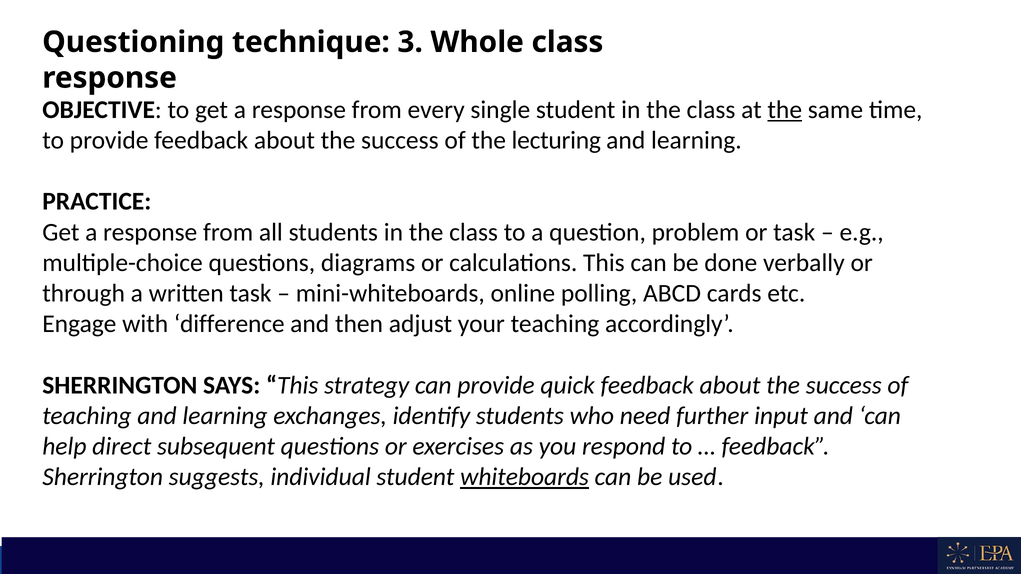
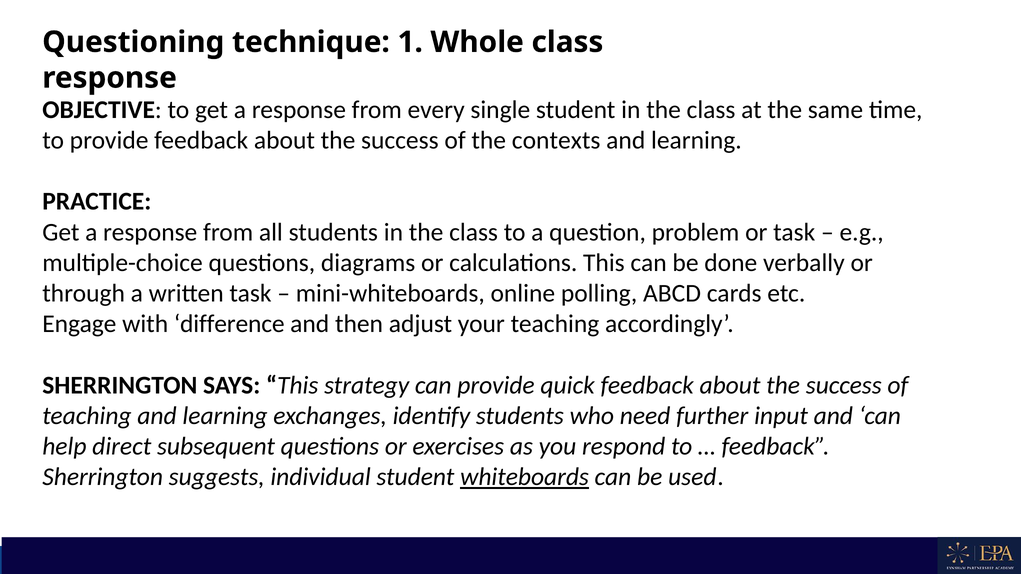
3: 3 -> 1
the at (785, 110) underline: present -> none
lecturing: lecturing -> contexts
